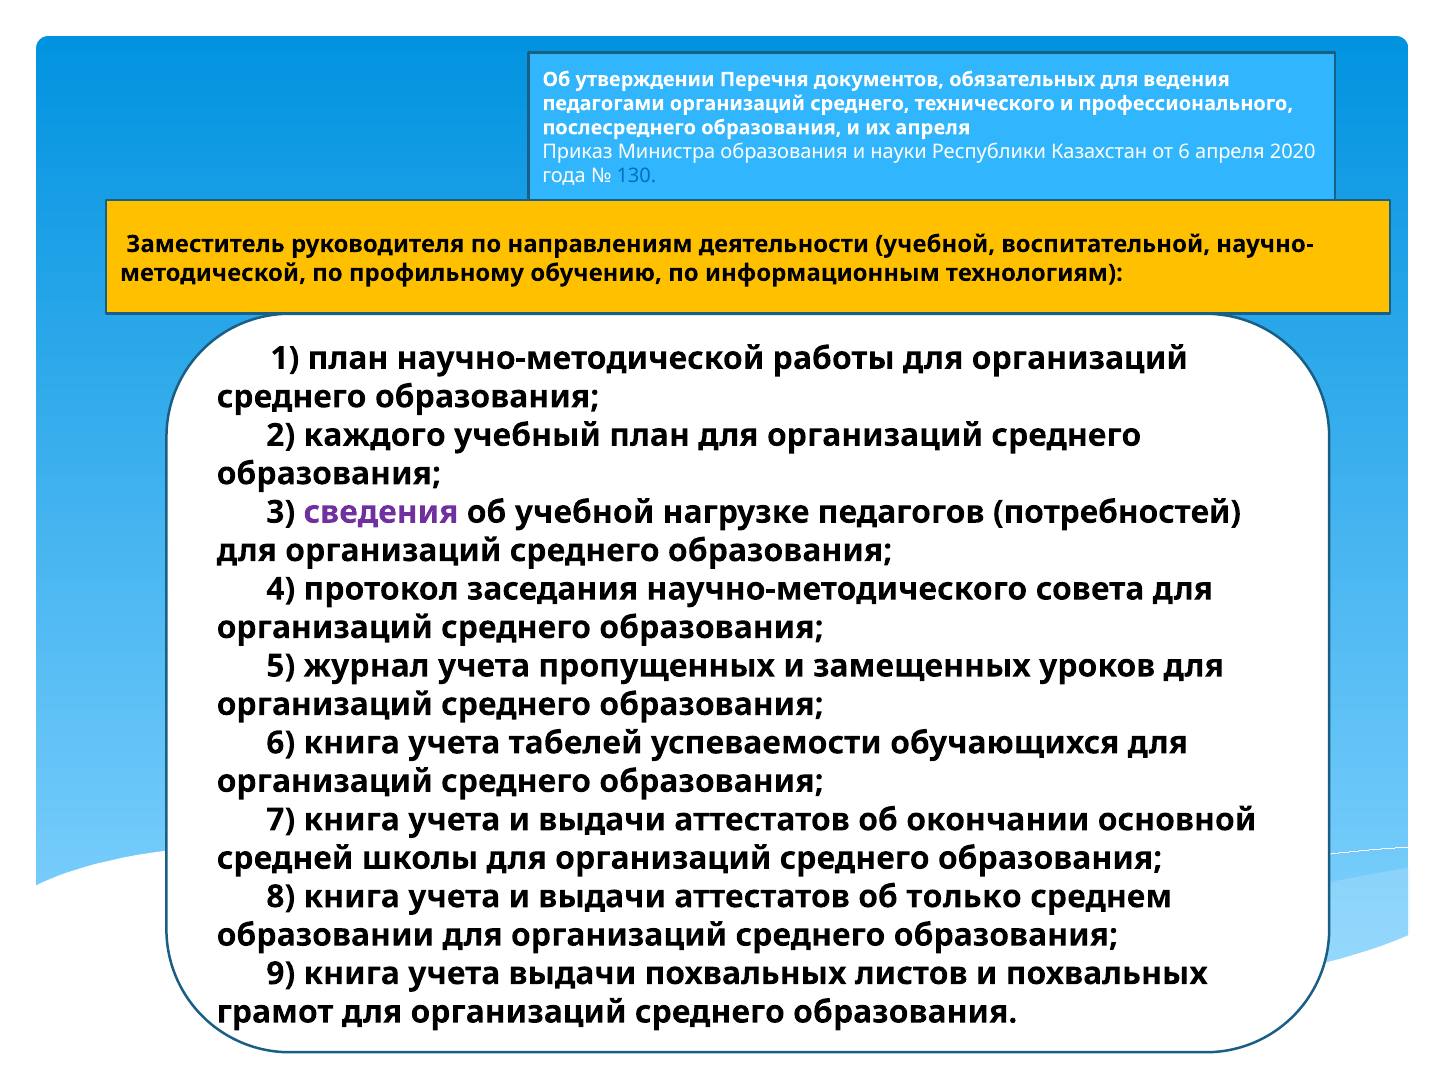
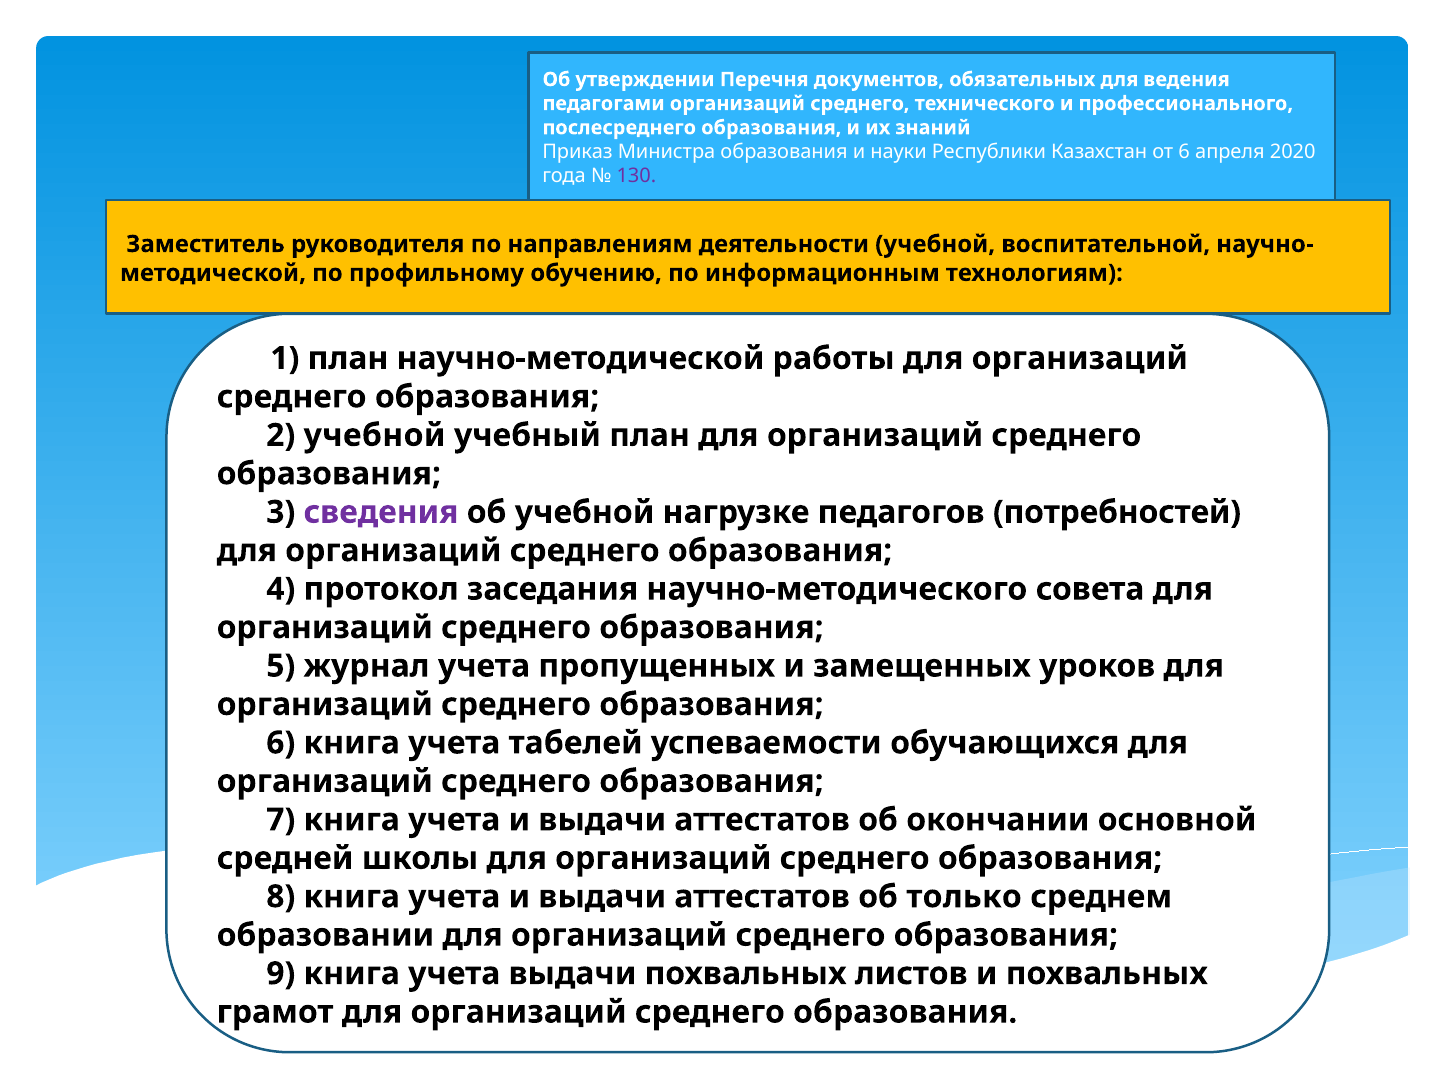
их апреля: апреля -> знаний
130 colour: blue -> purple
2 каждого: каждого -> учебной
